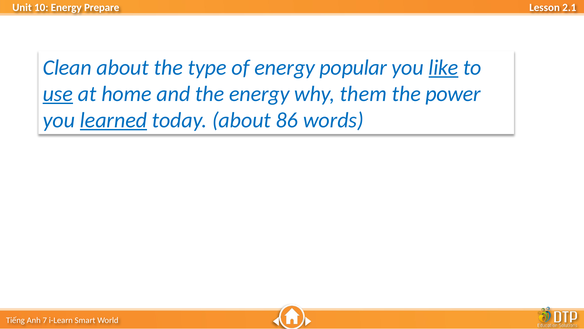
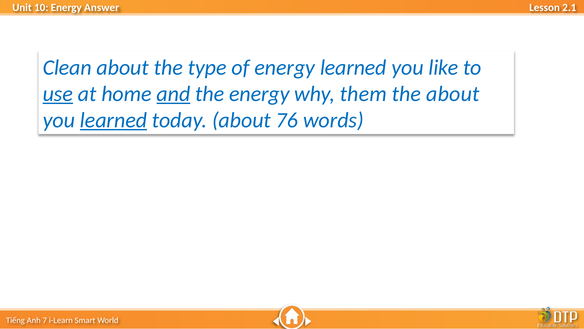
Prepare: Prepare -> Answer
energy popular: popular -> learned
like underline: present -> none
and underline: none -> present
the power: power -> about
86: 86 -> 76
